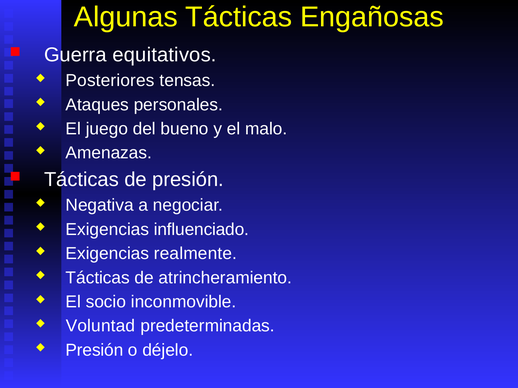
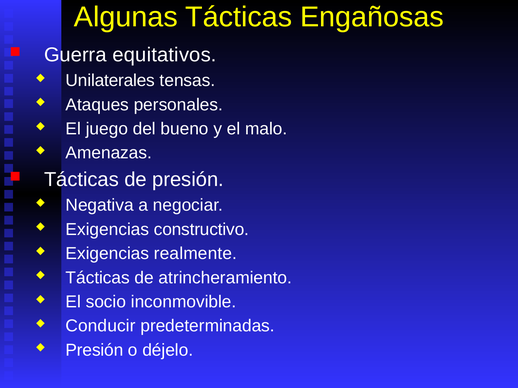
Posteriores: Posteriores -> Unilaterales
influenciado: influenciado -> constructivo
Voluntad: Voluntad -> Conducir
